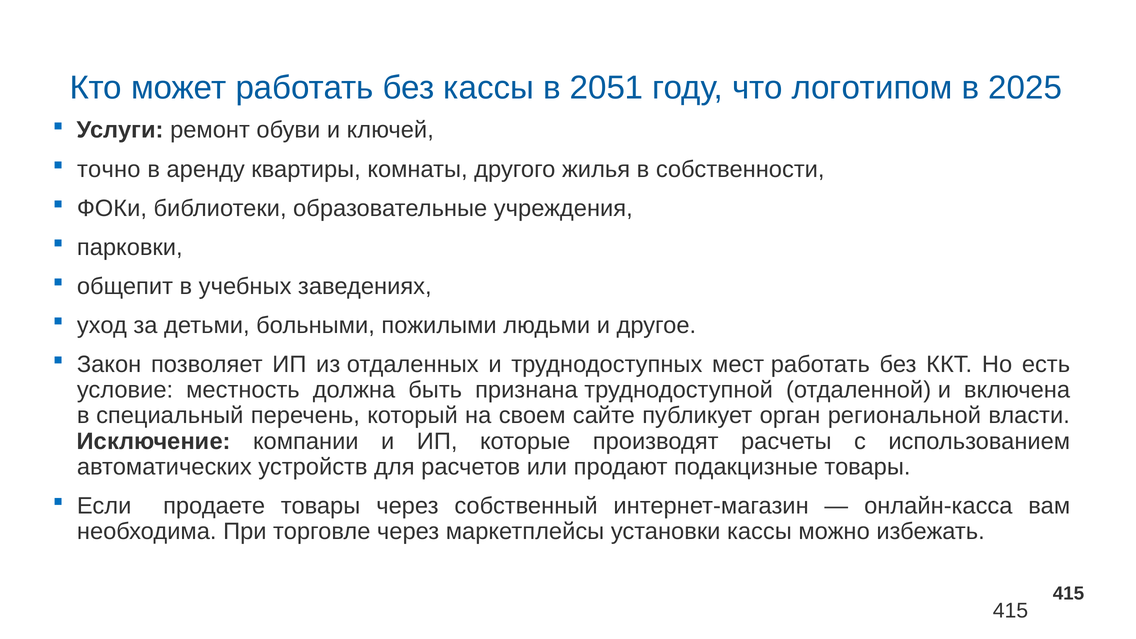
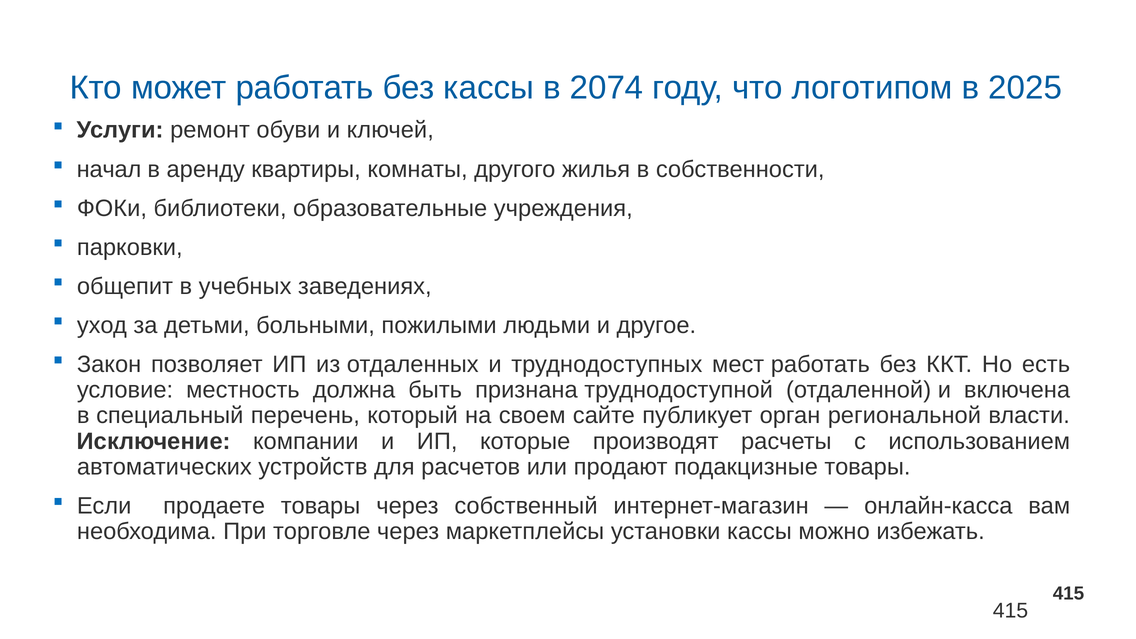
2051: 2051 -> 2074
точно: точно -> начал
